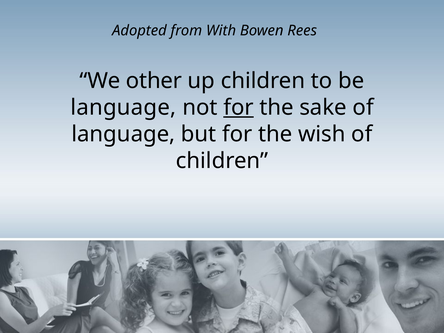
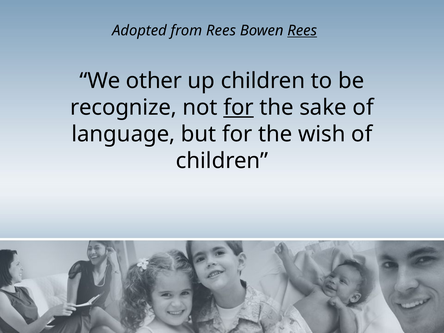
from With: With -> Rees
Rees at (302, 31) underline: none -> present
language at (123, 108): language -> recognize
